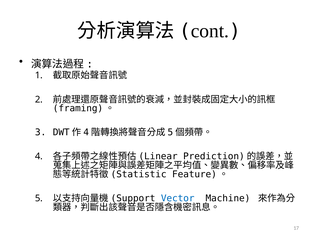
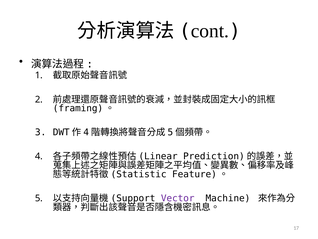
Vector colour: blue -> purple
